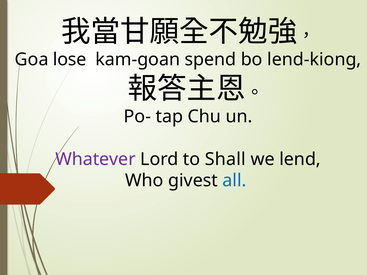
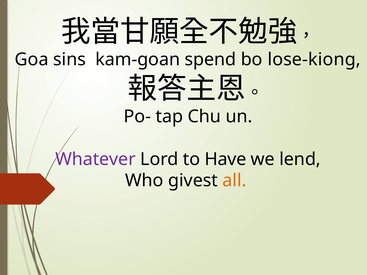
lose: lose -> sins
lend-kiong: lend-kiong -> lose-kiong
Shall: Shall -> Have
all colour: blue -> orange
